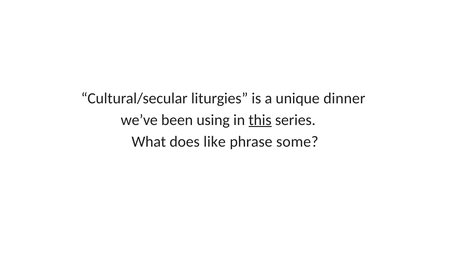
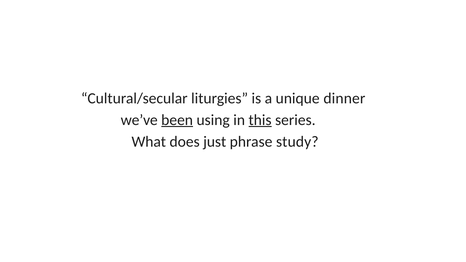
been underline: none -> present
like: like -> just
some: some -> study
